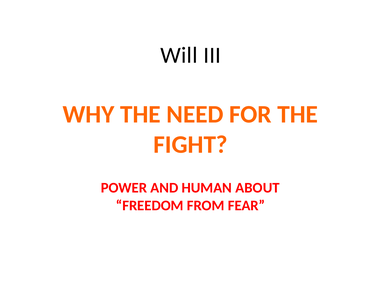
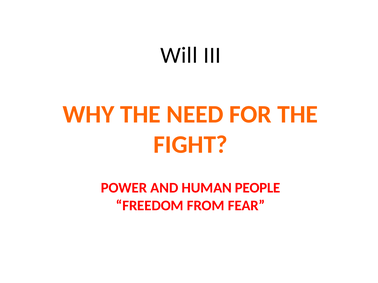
ABOUT: ABOUT -> PEOPLE
